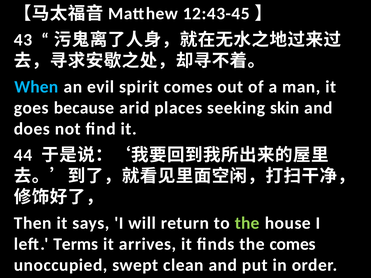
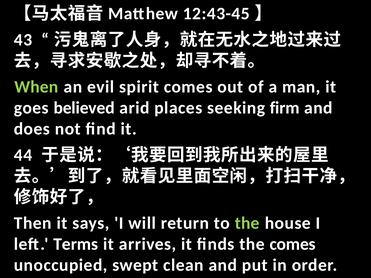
When colour: light blue -> light green
because: because -> believed
skin: skin -> firm
